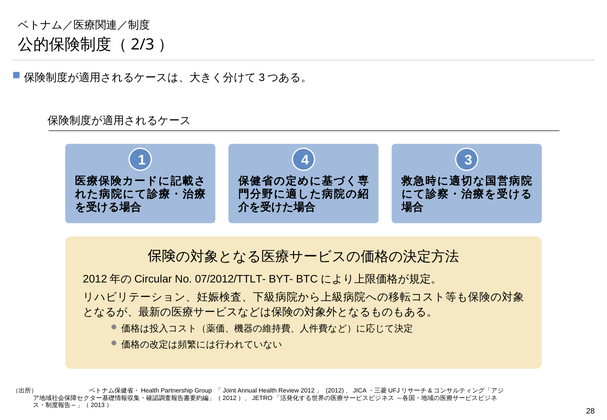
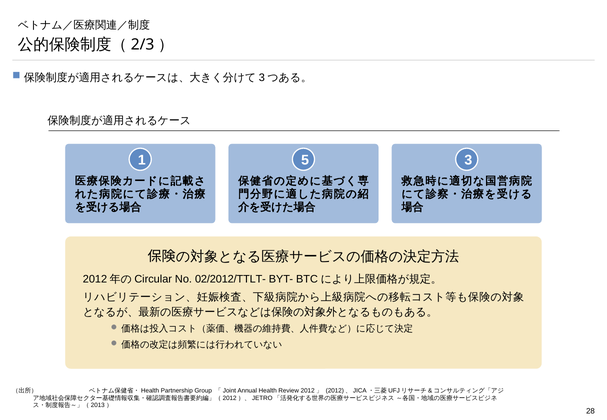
4: 4 -> 5
07/2012/TTLT-: 07/2012/TTLT- -> 02/2012/TTLT-
